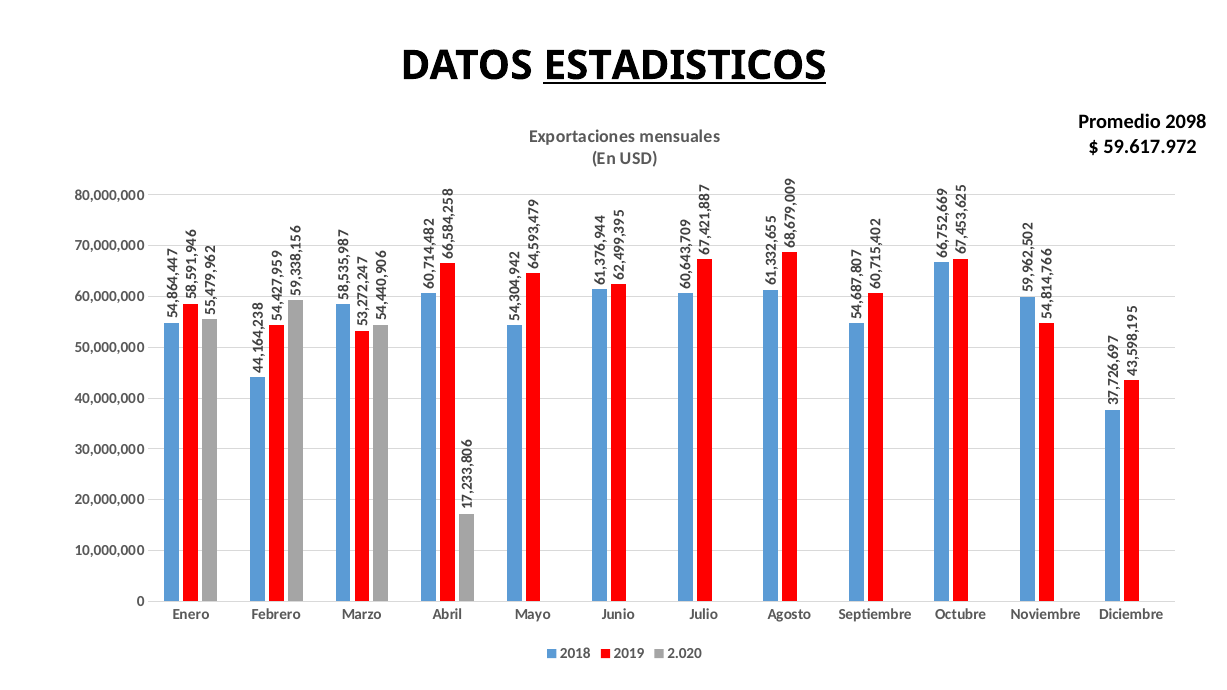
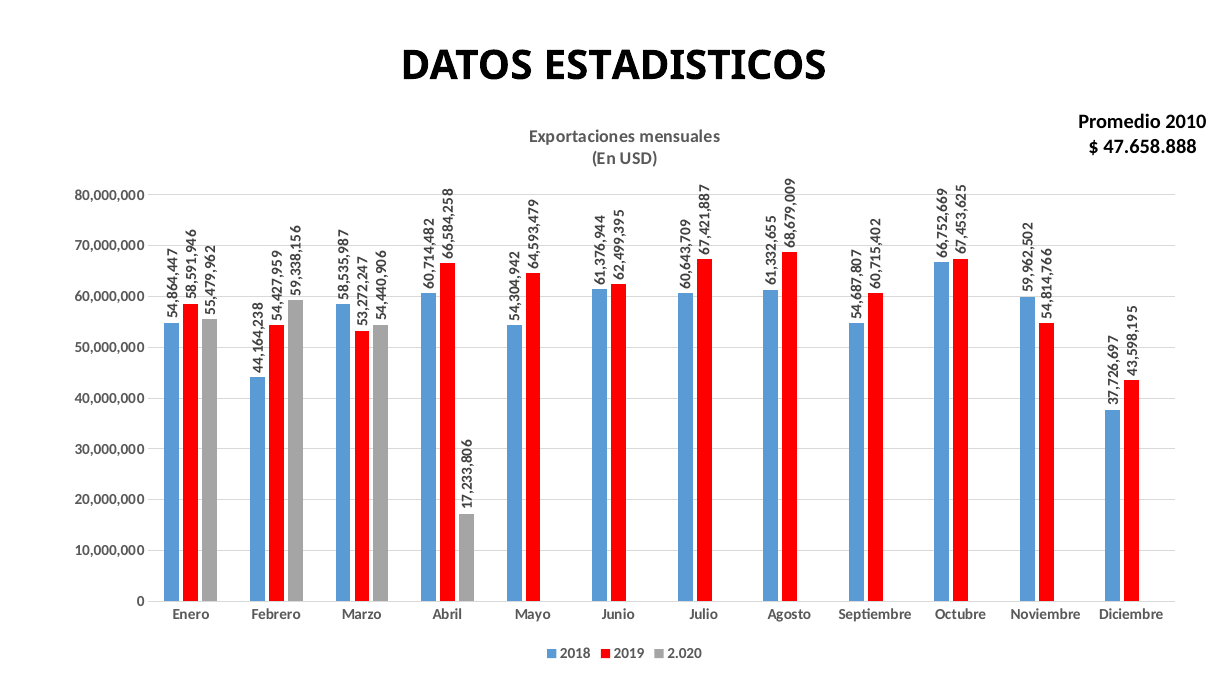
ESTADISTICOS underline: present -> none
2098: 2098 -> 2010
59.617.972: 59.617.972 -> 47.658.888
